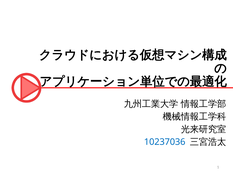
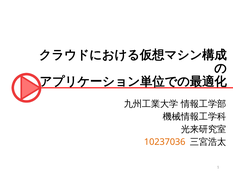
10237036 colour: blue -> orange
